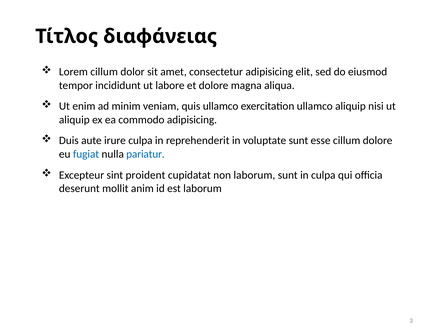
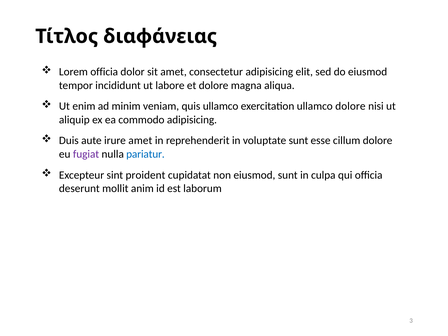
Lorem cillum: cillum -> officia
ullamco aliquip: aliquip -> dolore
irure culpa: culpa -> amet
fugiat colour: blue -> purple
non laborum: laborum -> eiusmod
